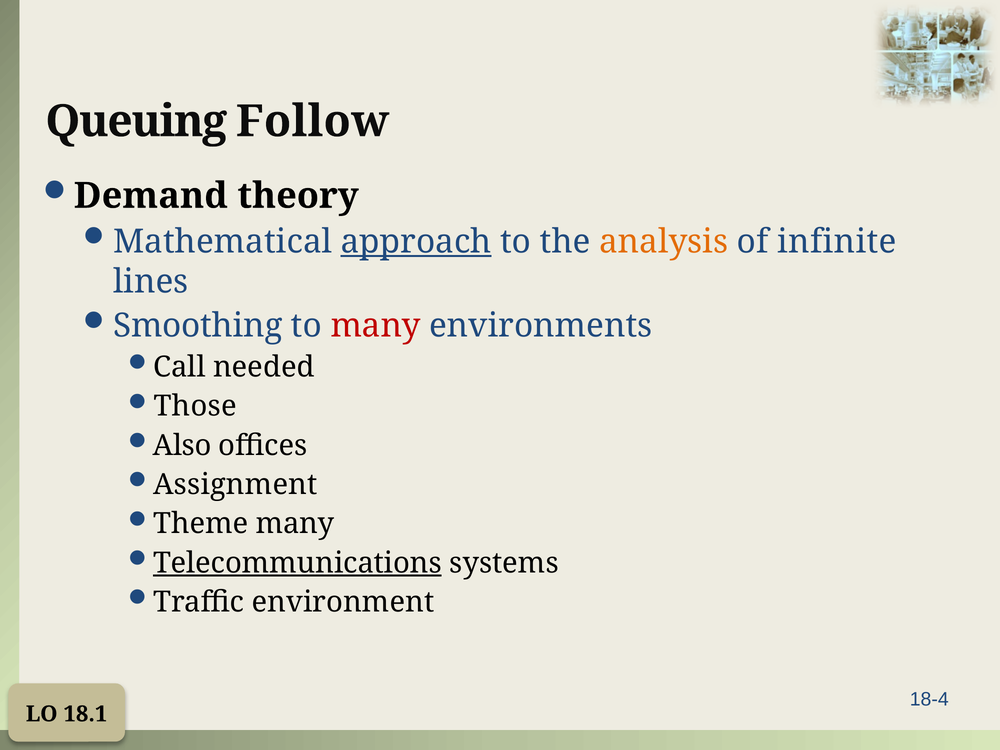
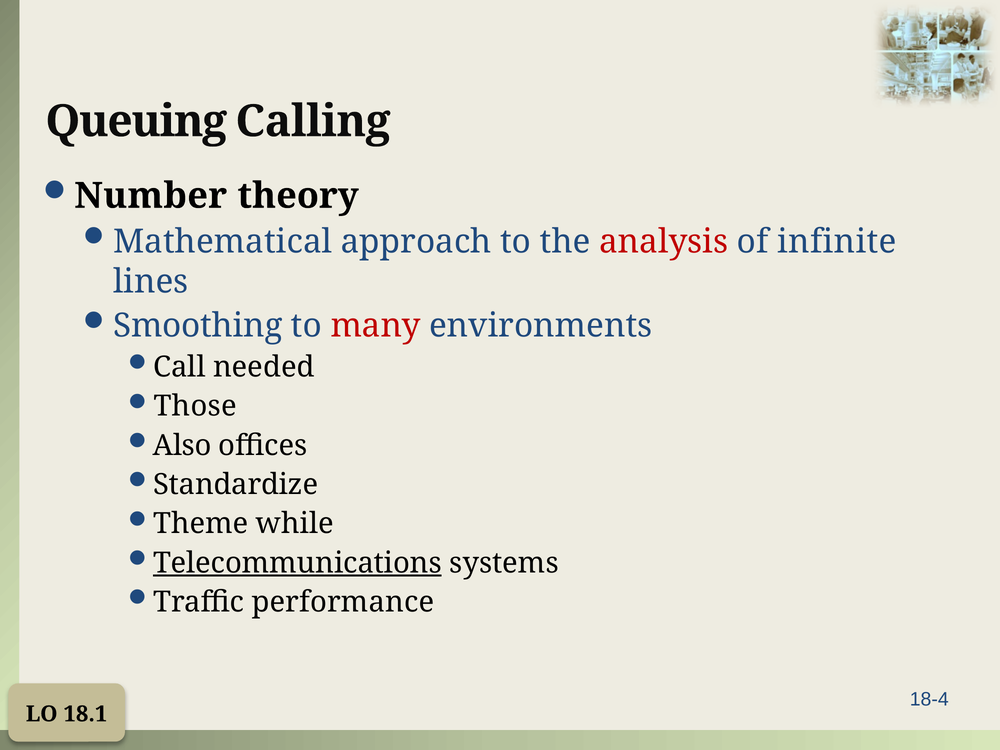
Follow: Follow -> Calling
Demand: Demand -> Number
approach underline: present -> none
analysis colour: orange -> red
Assignment: Assignment -> Standardize
Theme many: many -> while
environment: environment -> performance
